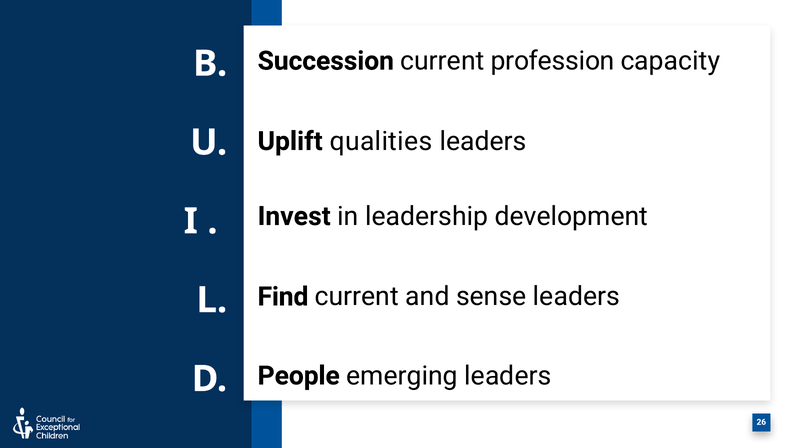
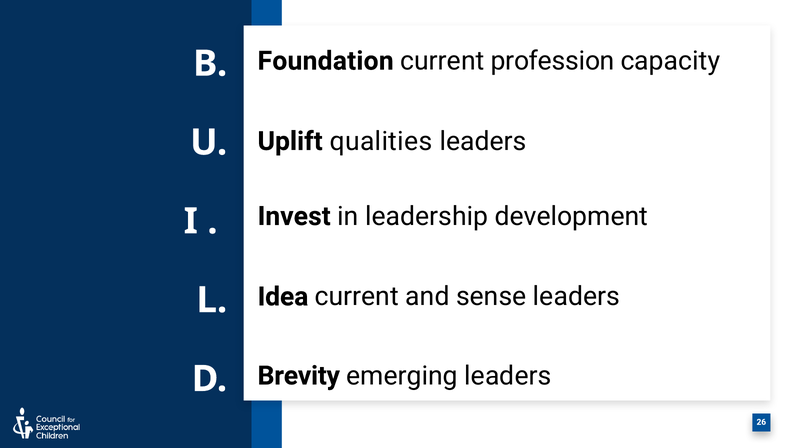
Succession: Succession -> Foundation
Find: Find -> Idea
People: People -> Brevity
